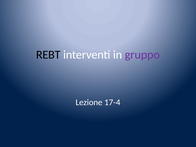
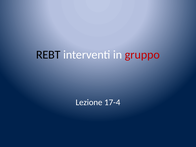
gruppo colour: purple -> red
